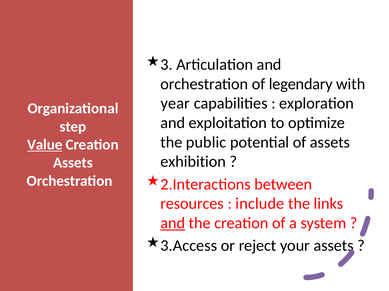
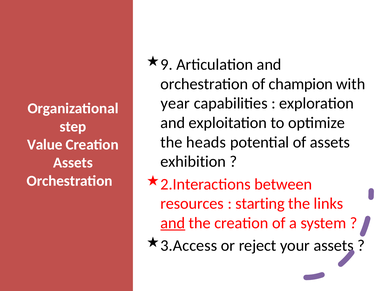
3: 3 -> 9
legendary: legendary -> champion
public: public -> heads
Value underline: present -> none
include: include -> starting
